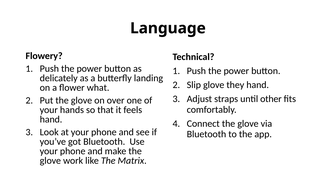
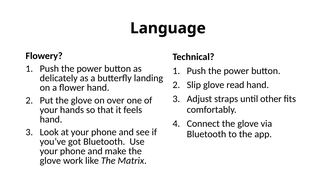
they: they -> read
flower what: what -> hand
